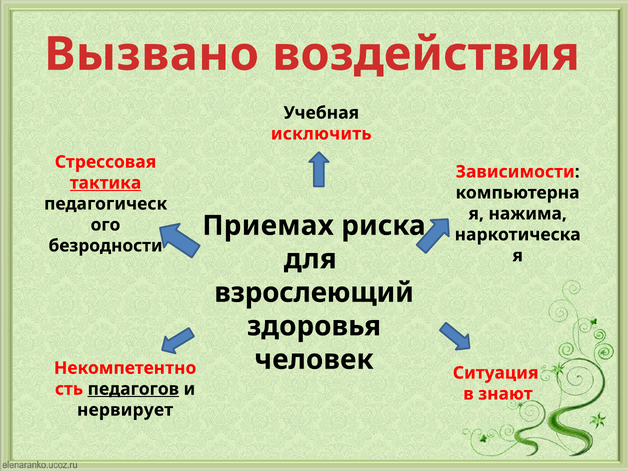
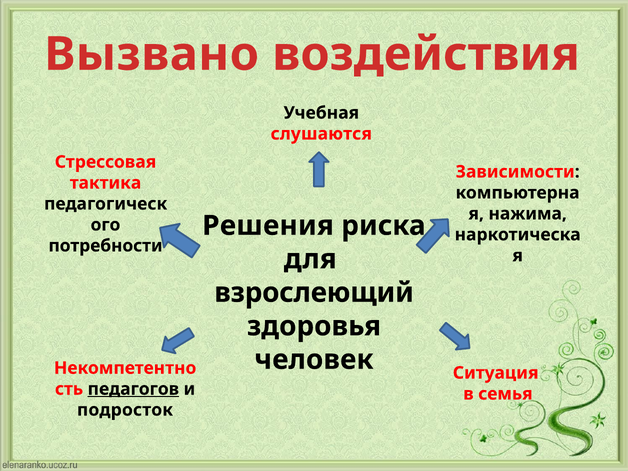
исключить: исключить -> слушаются
тактика underline: present -> none
Приемах: Приемах -> Решения
безродности: безродности -> потребности
знают: знают -> семья
нервирует: нервирует -> подросток
